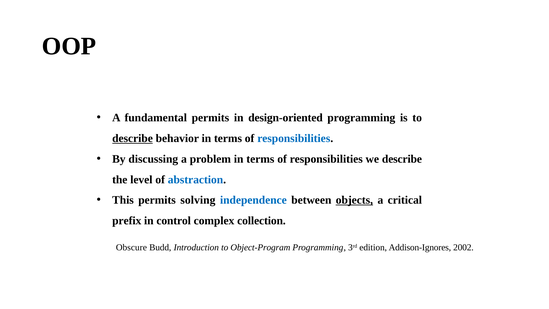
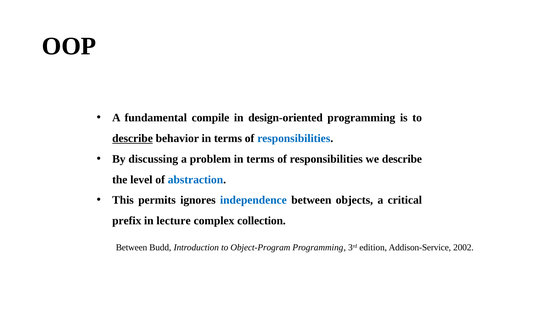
fundamental permits: permits -> compile
solving: solving -> ignores
objects underline: present -> none
control: control -> lecture
Obscure at (131, 247): Obscure -> Between
Addison-Ignores: Addison-Ignores -> Addison-Service
